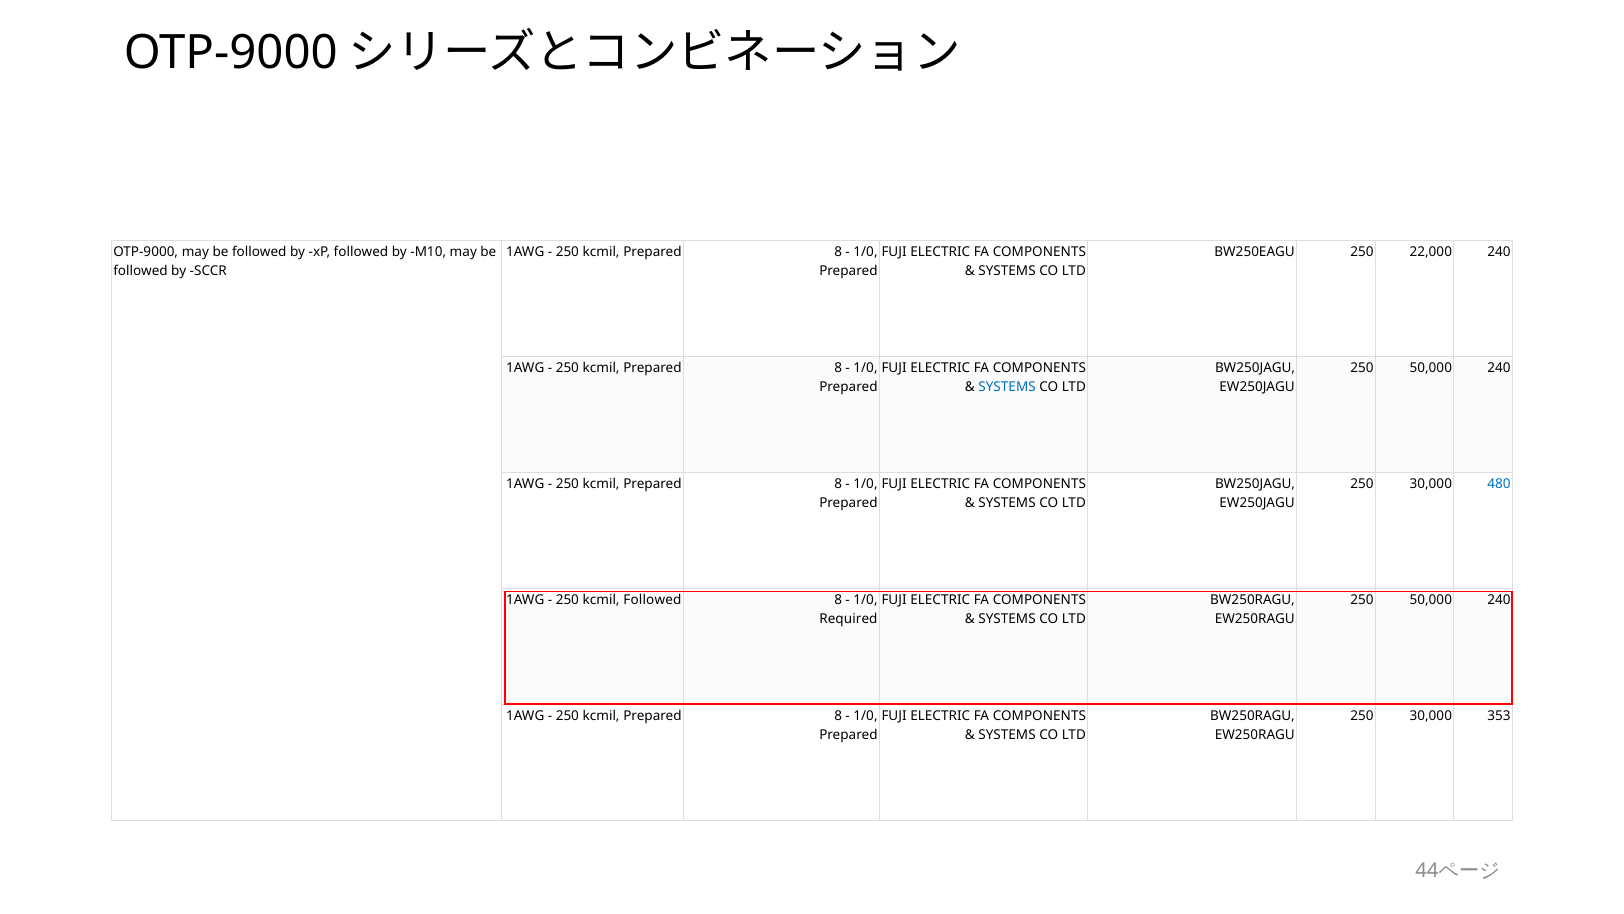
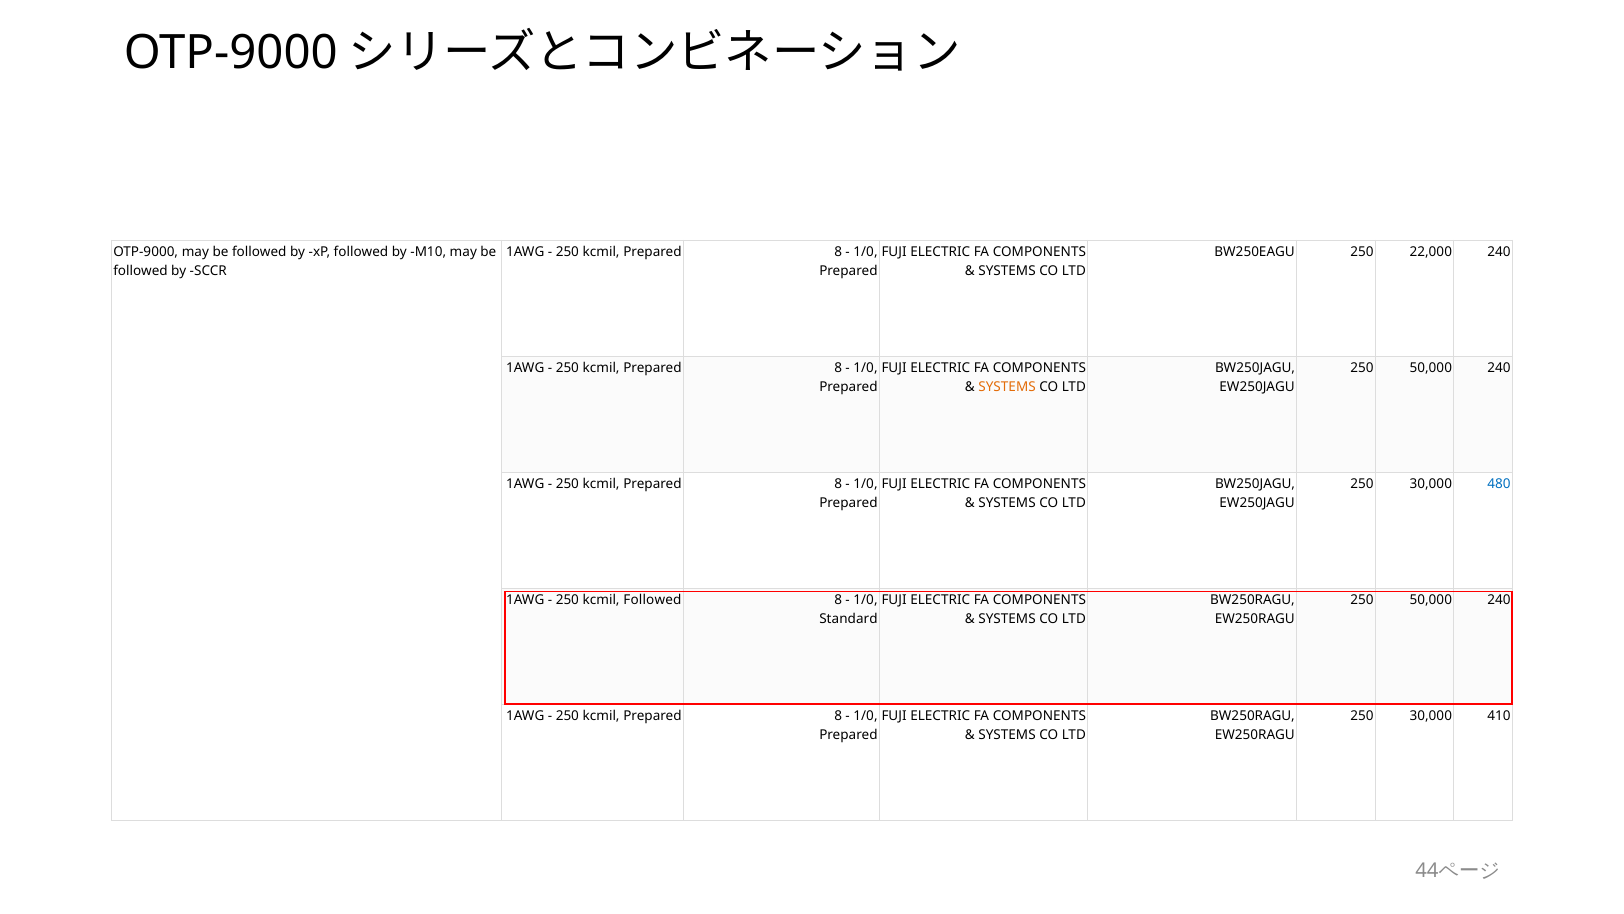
SYSTEMS at (1007, 387) colour: blue -> orange
Required: Required -> Standard
353: 353 -> 410
